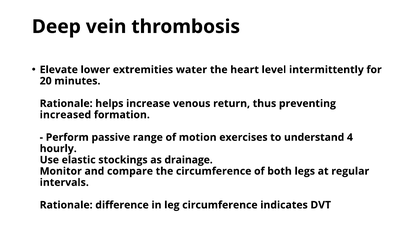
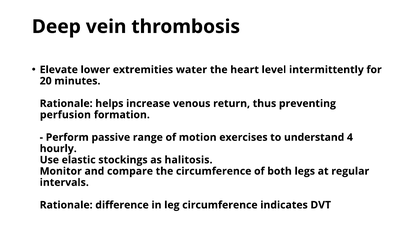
increased: increased -> perfusion
drainage: drainage -> halitosis
